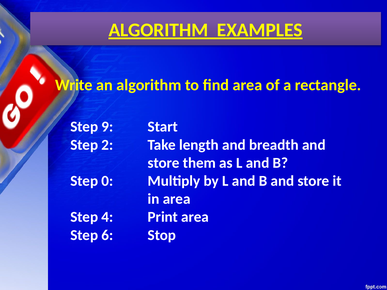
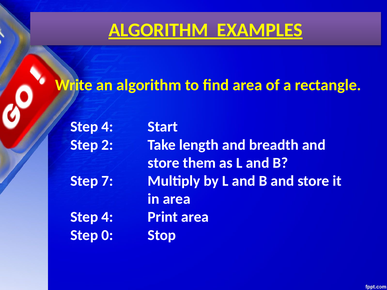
9 at (107, 127): 9 -> 4
0: 0 -> 7
6: 6 -> 0
